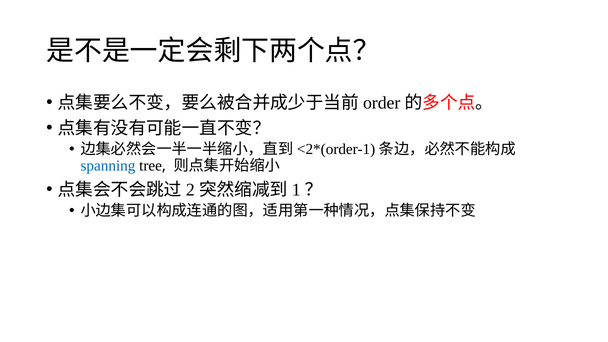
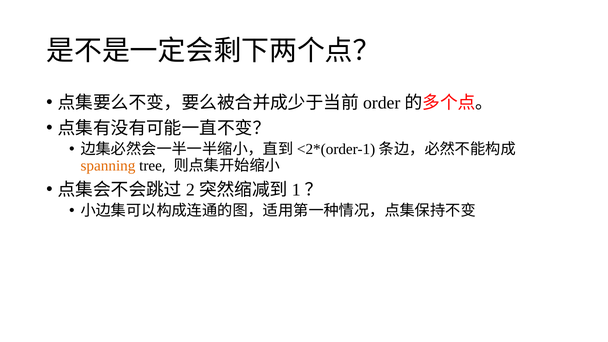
spanning colour: blue -> orange
